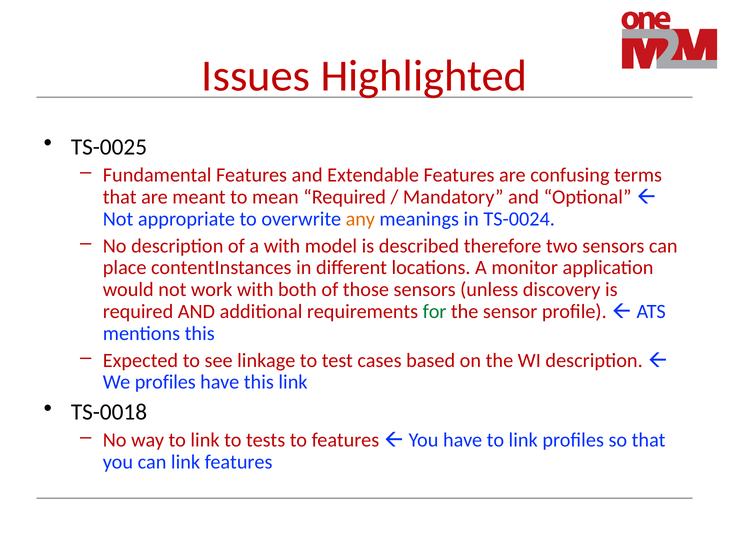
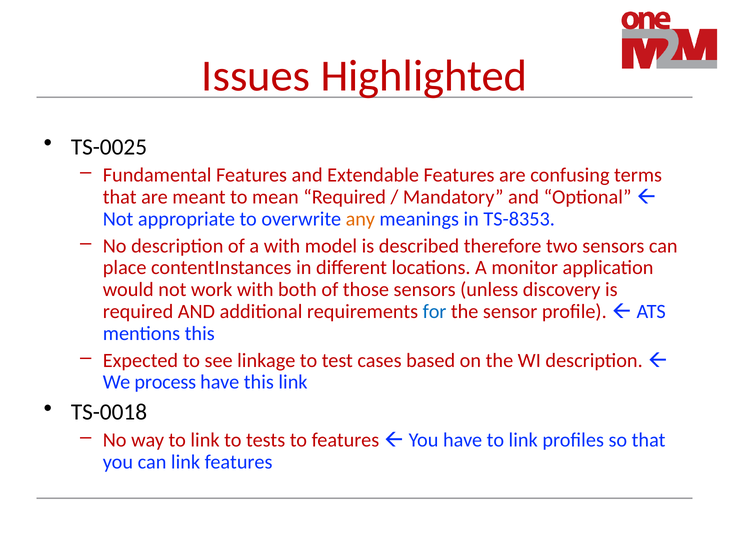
TS-0024: TS-0024 -> TS-8353
for colour: green -> blue
We profiles: profiles -> process
